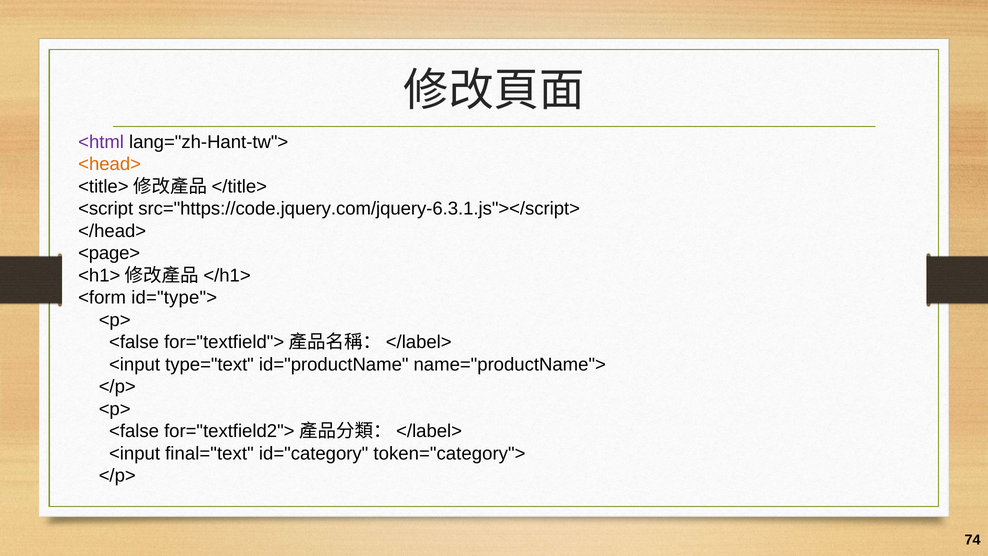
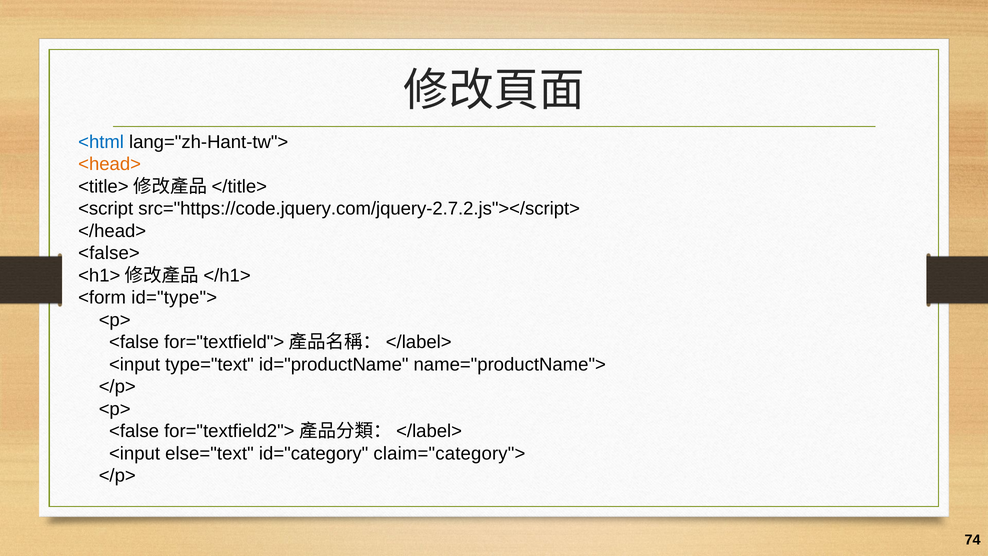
<html colour: purple -> blue
src="https://code.jquery.com/jquery-6.3.1.js"></script>: src="https://code.jquery.com/jquery-6.3.1.js"></script> -> src="https://code.jquery.com/jquery-2.7.2.js"></script>
<page>: <page> -> <false>
final="text: final="text -> else="text
token="category">: token="category"> -> claim="category">
